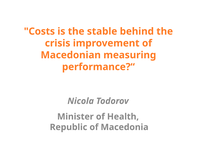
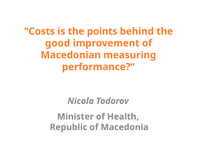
stable: stable -> points
crisis: crisis -> good
